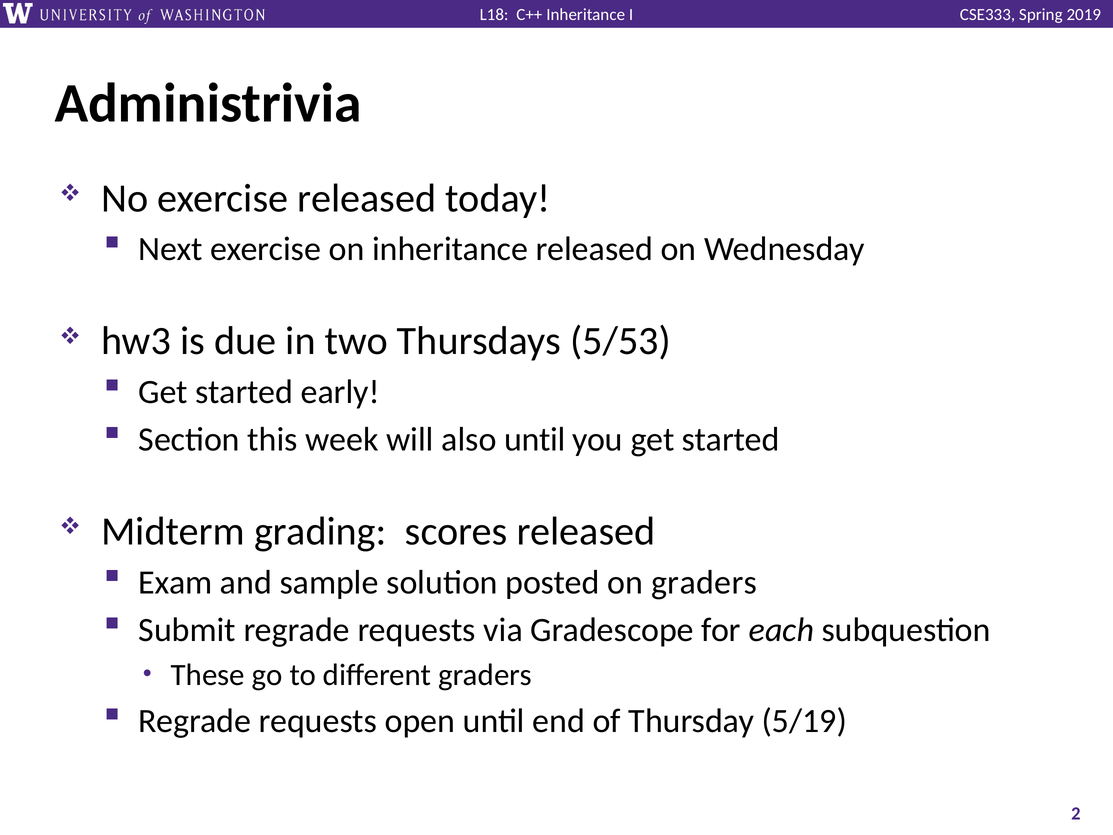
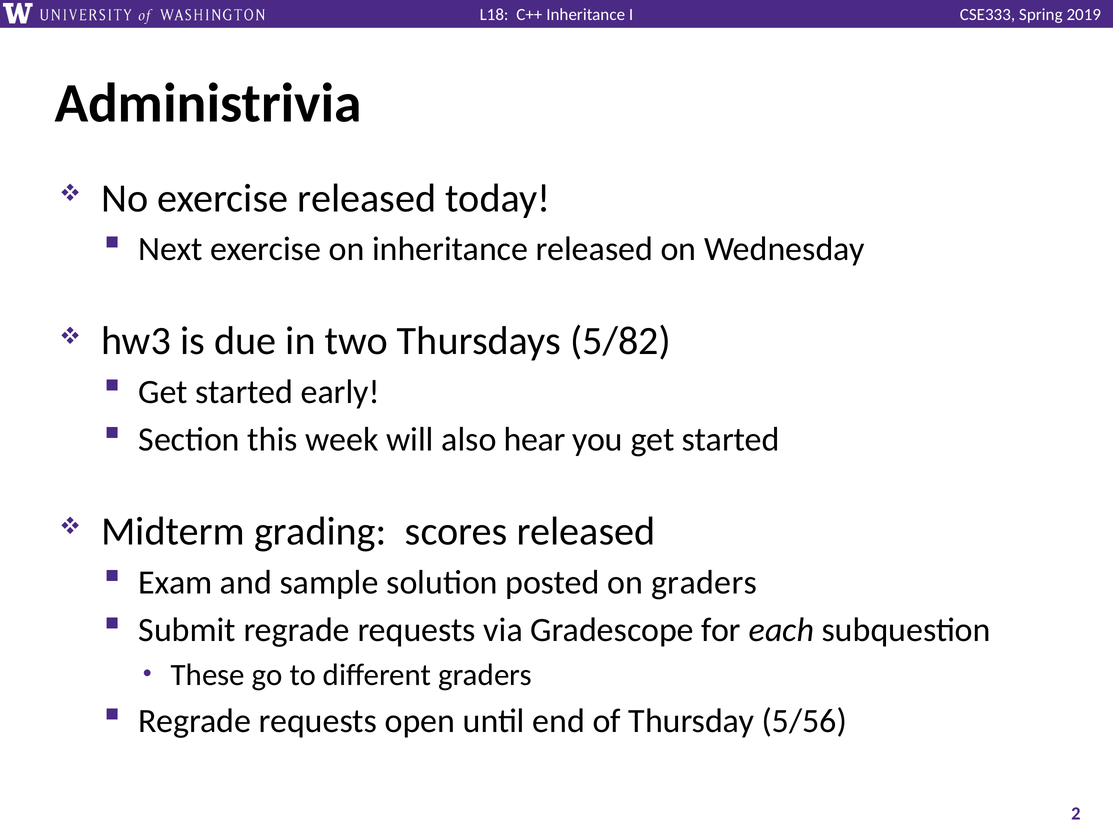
5/53: 5/53 -> 5/82
also until: until -> hear
5/19: 5/19 -> 5/56
